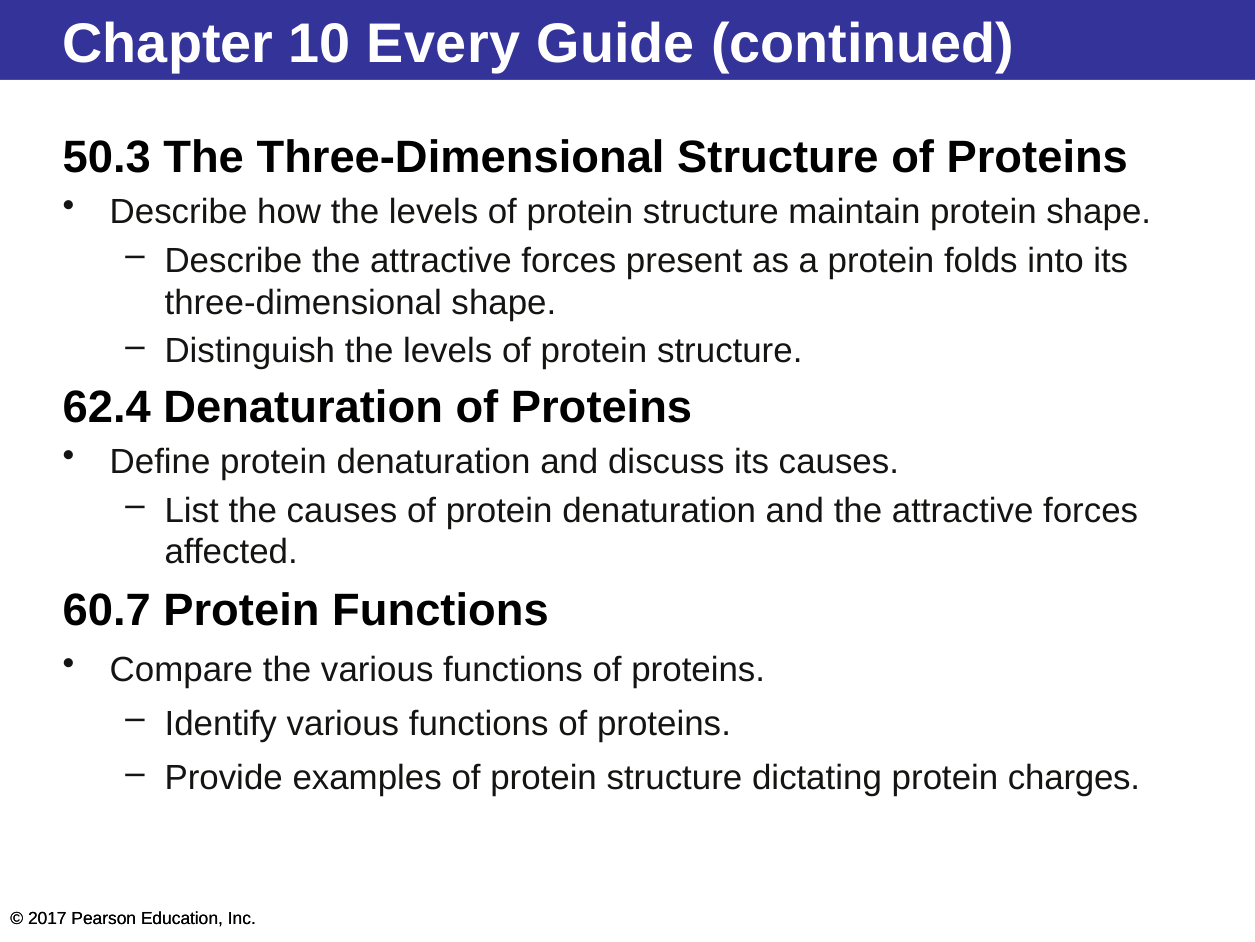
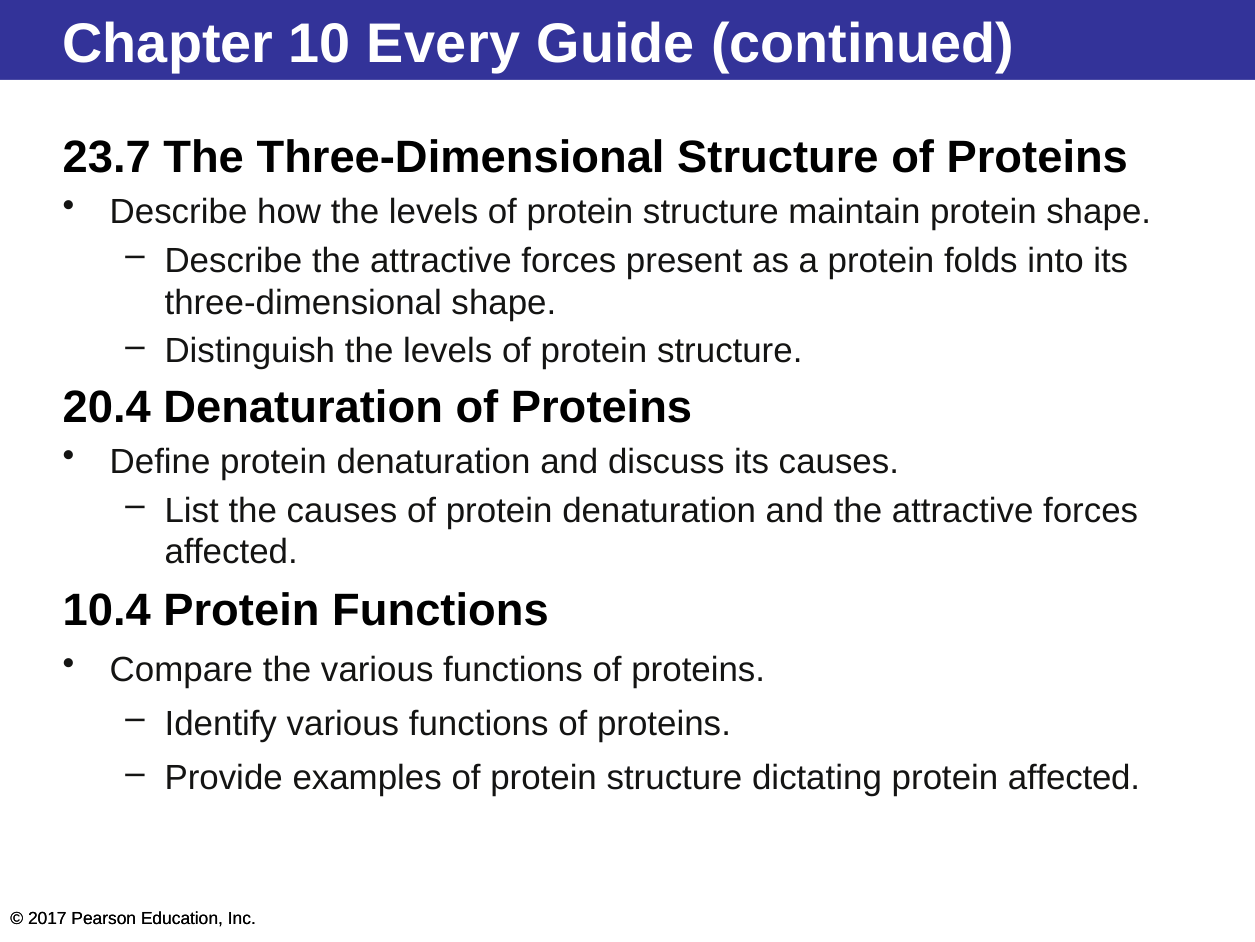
50.3: 50.3 -> 23.7
62.4: 62.4 -> 20.4
60.7: 60.7 -> 10.4
protein charges: charges -> affected
